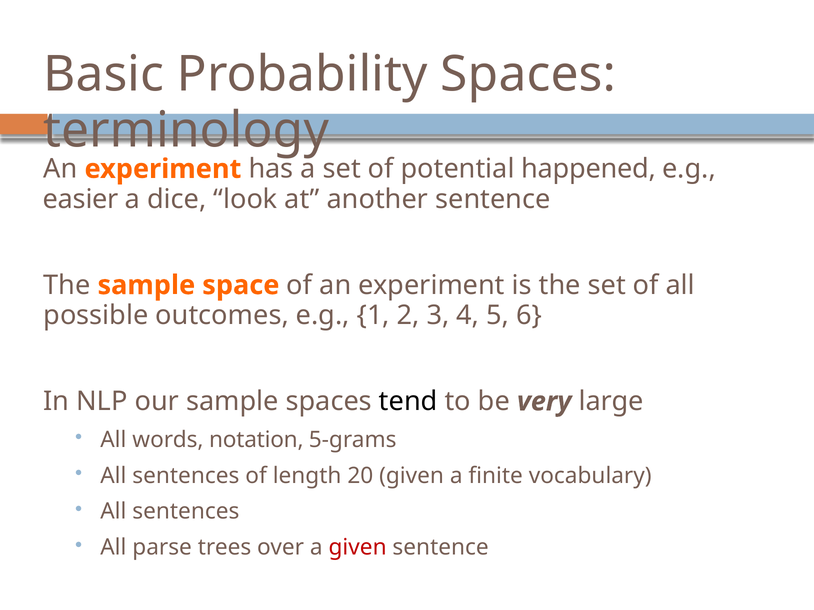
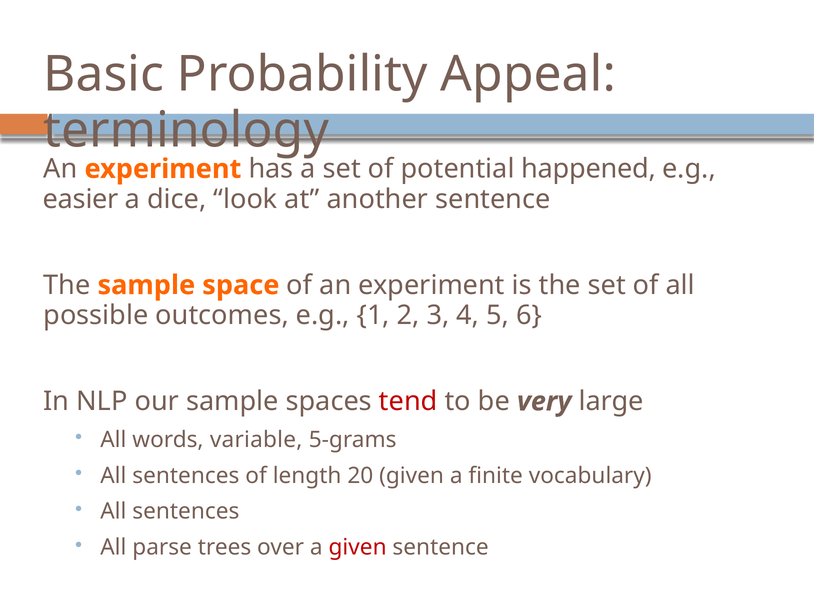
Probability Spaces: Spaces -> Appeal
tend colour: black -> red
notation: notation -> variable
